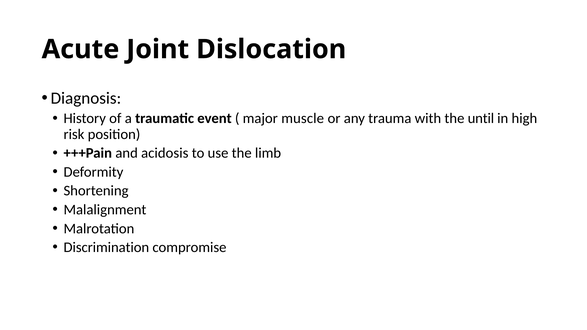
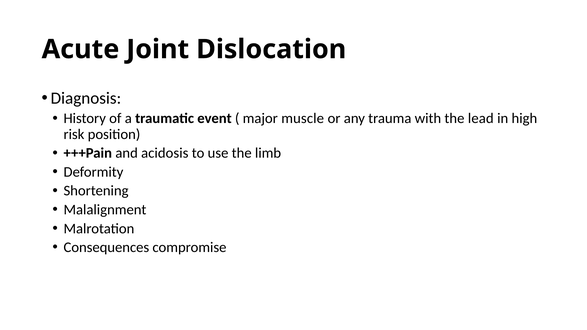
until: until -> lead
Discrimination: Discrimination -> Consequences
